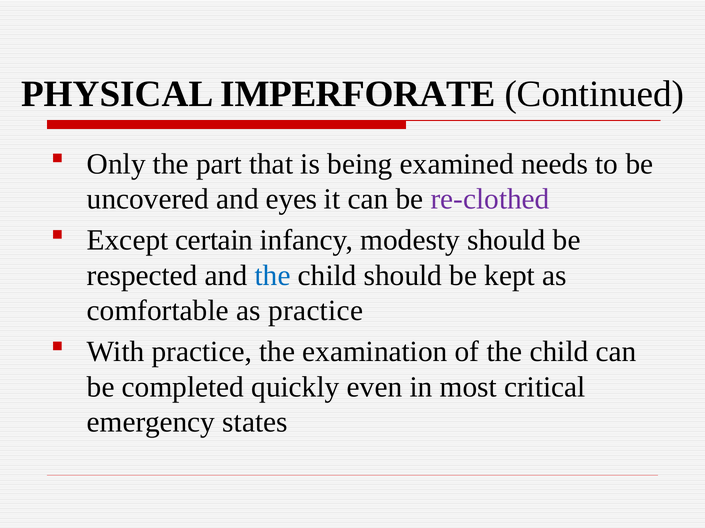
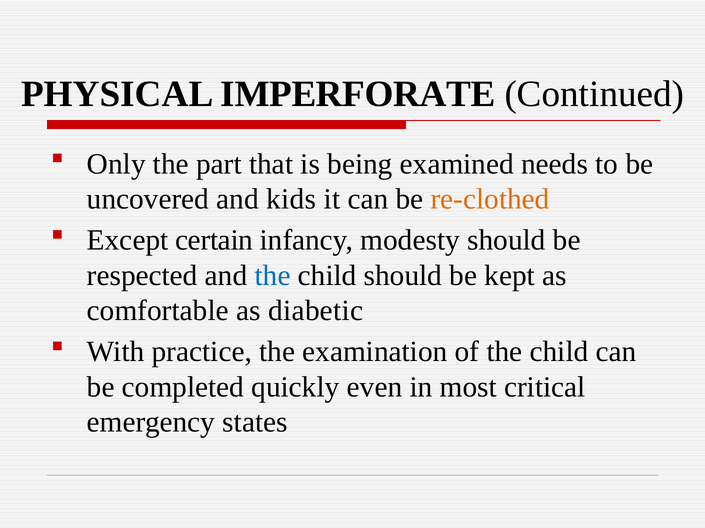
eyes: eyes -> kids
re-clothed colour: purple -> orange
as practice: practice -> diabetic
